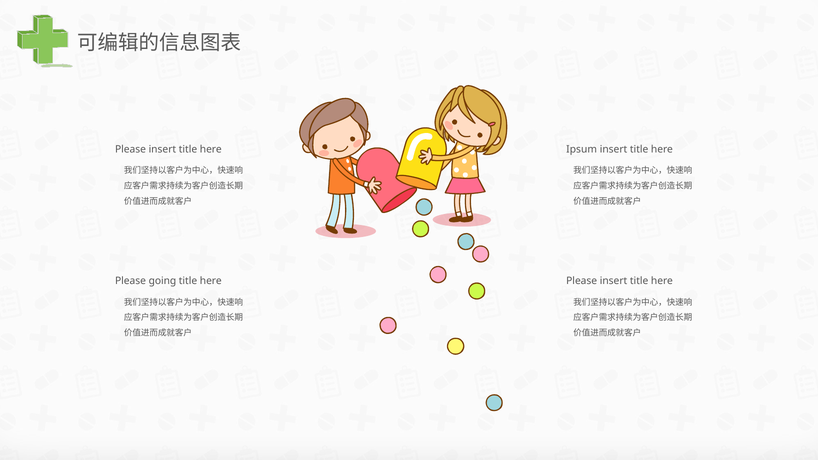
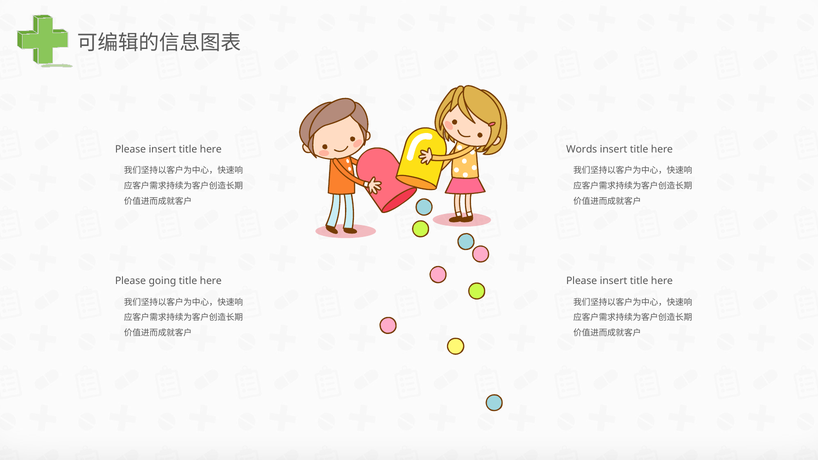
Ipsum: Ipsum -> Words
